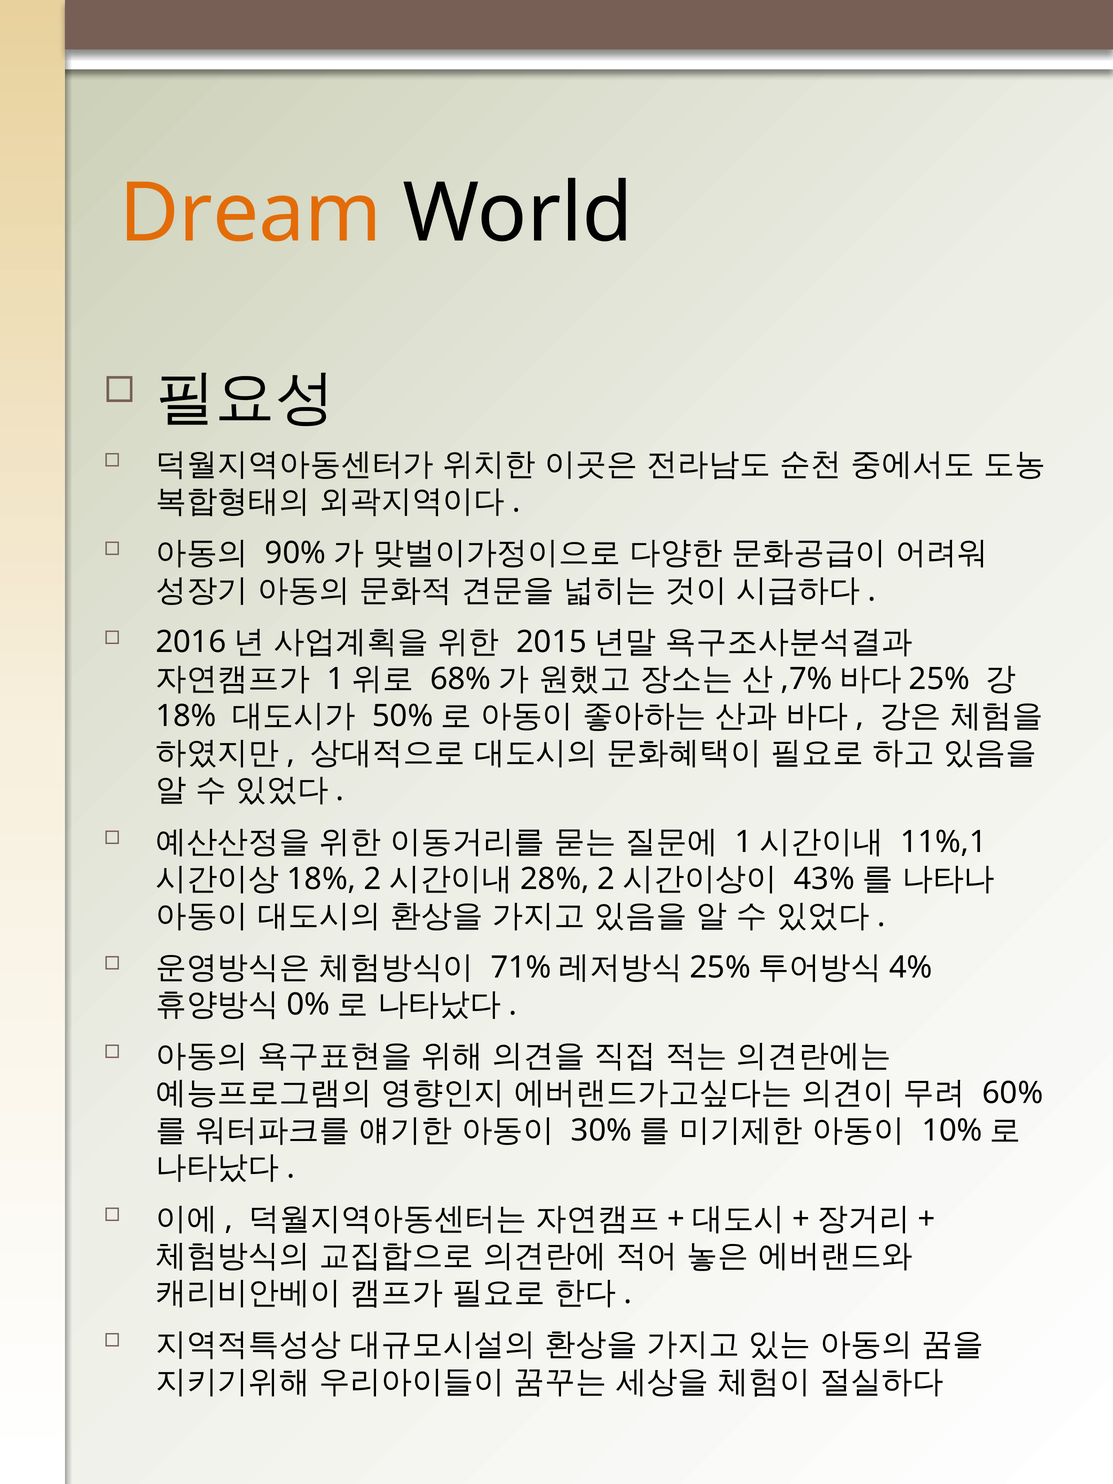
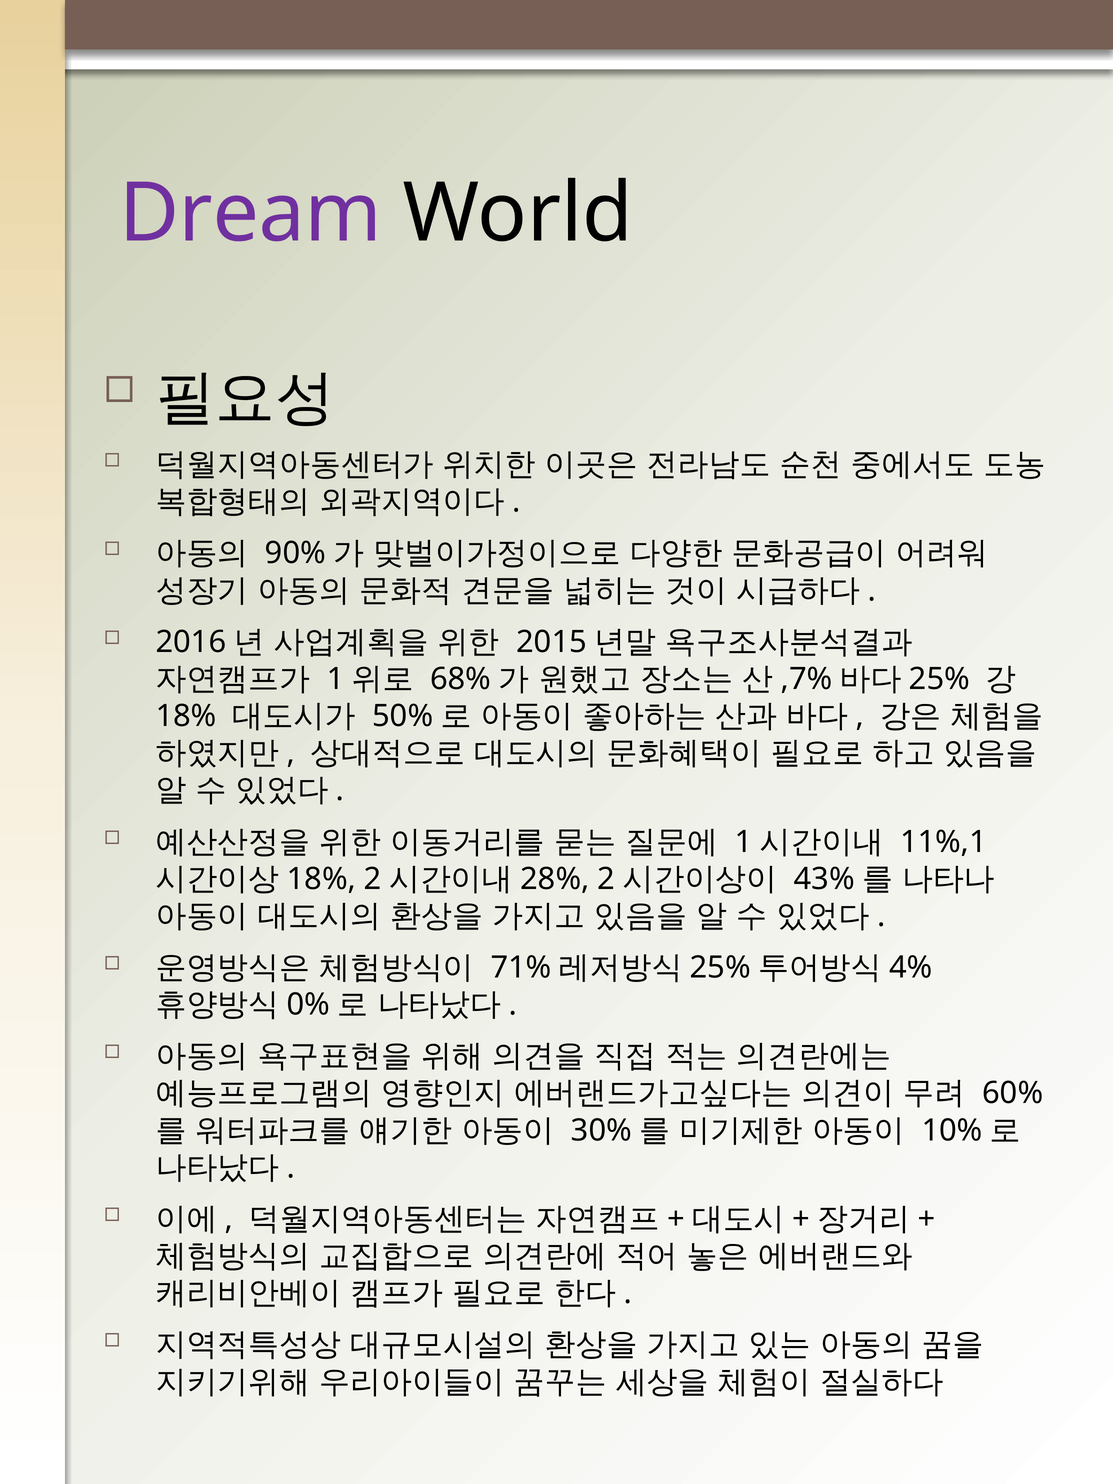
Dream colour: orange -> purple
